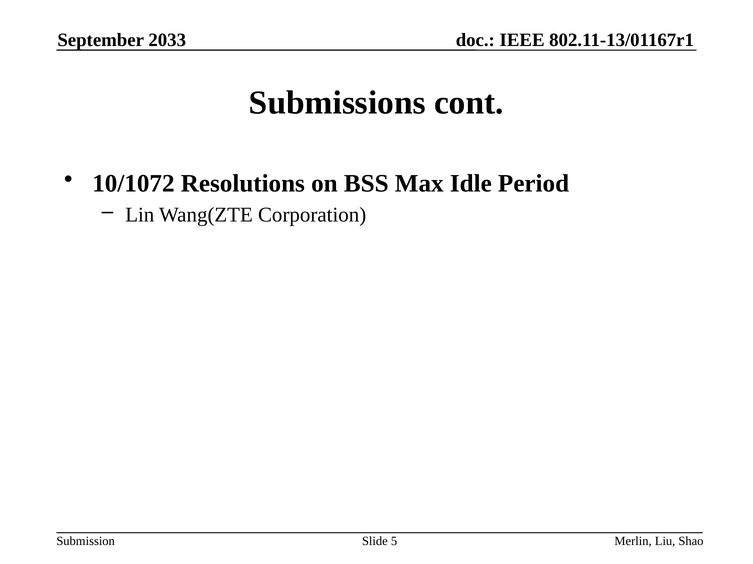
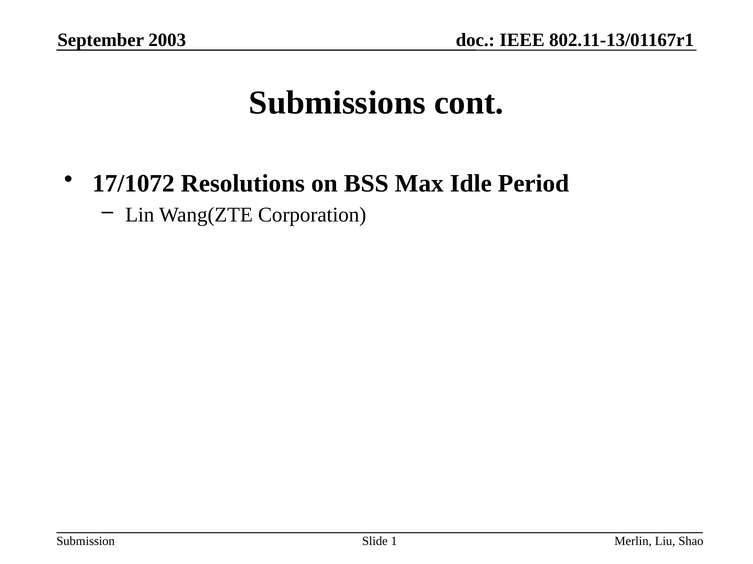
2033: 2033 -> 2003
10/1072: 10/1072 -> 17/1072
5: 5 -> 1
